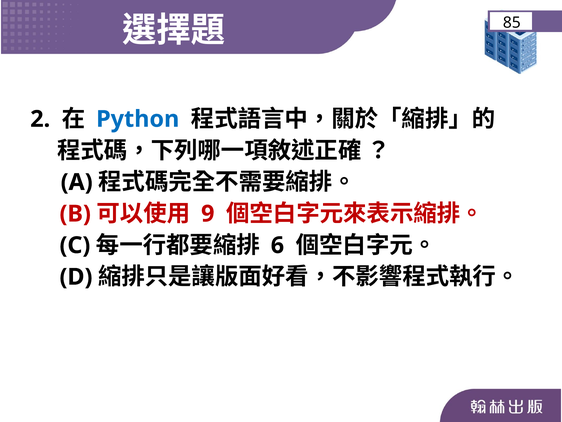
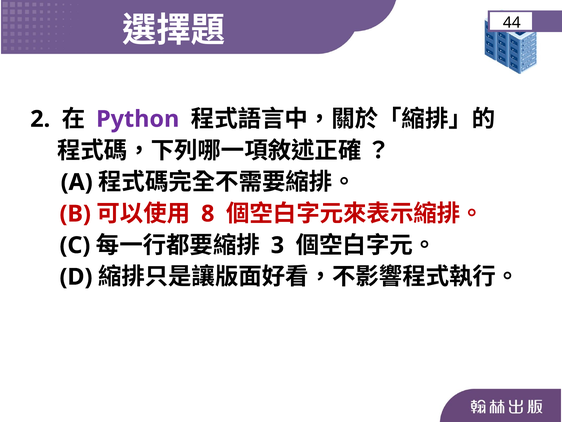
85: 85 -> 44
Python colour: blue -> purple
9: 9 -> 8
6: 6 -> 3
